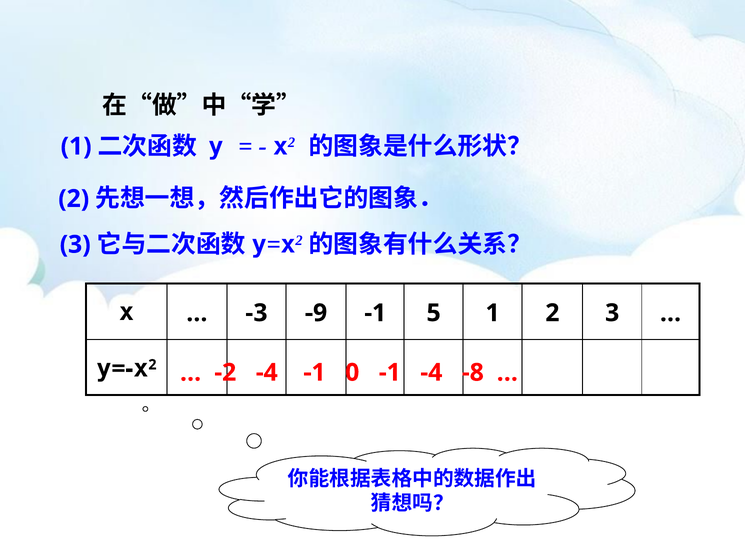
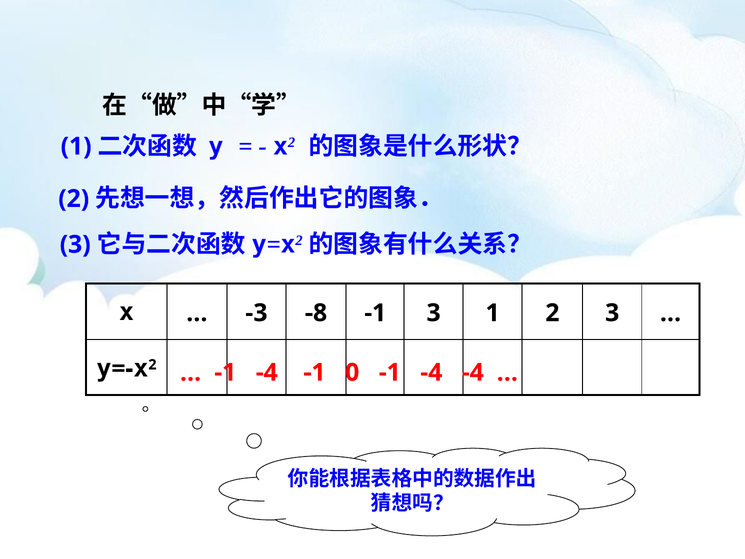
-9: -9 -> -8
-1 5: 5 -> 3
-2 at (225, 372): -2 -> -1
-4 -8: -8 -> -4
